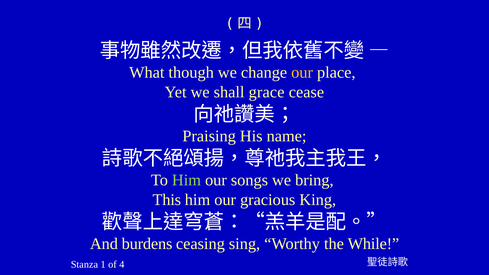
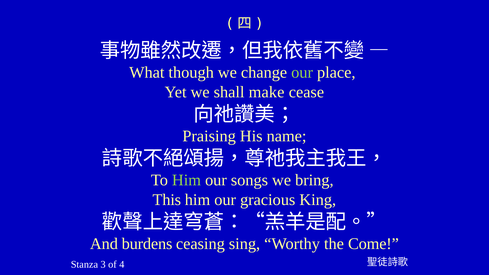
our at (302, 73) colour: yellow -> light green
grace: grace -> make
While: While -> Come
1: 1 -> 3
